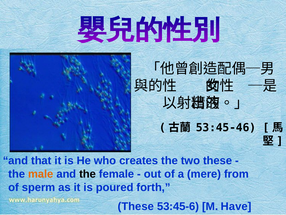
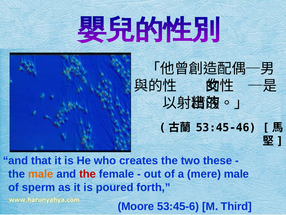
the at (88, 174) colour: black -> red
mere from: from -> male
These at (136, 206): These -> Moore
Have: Have -> Third
